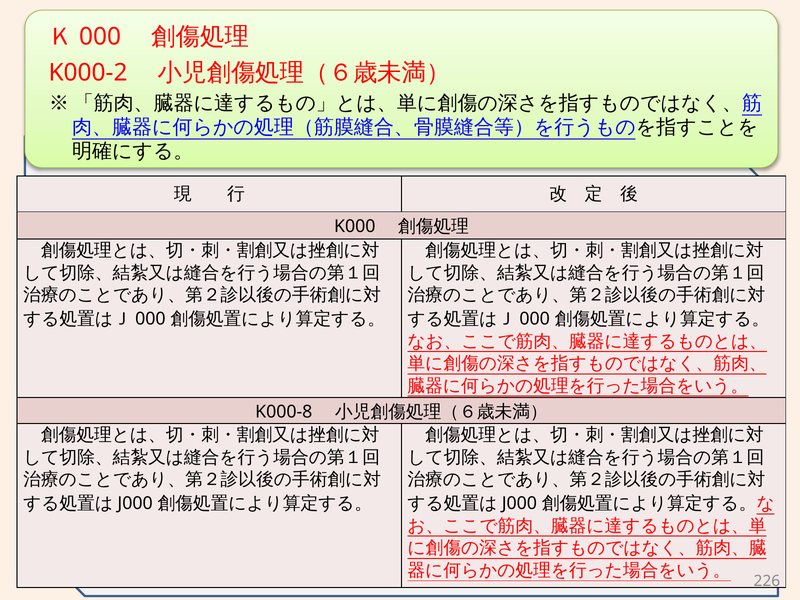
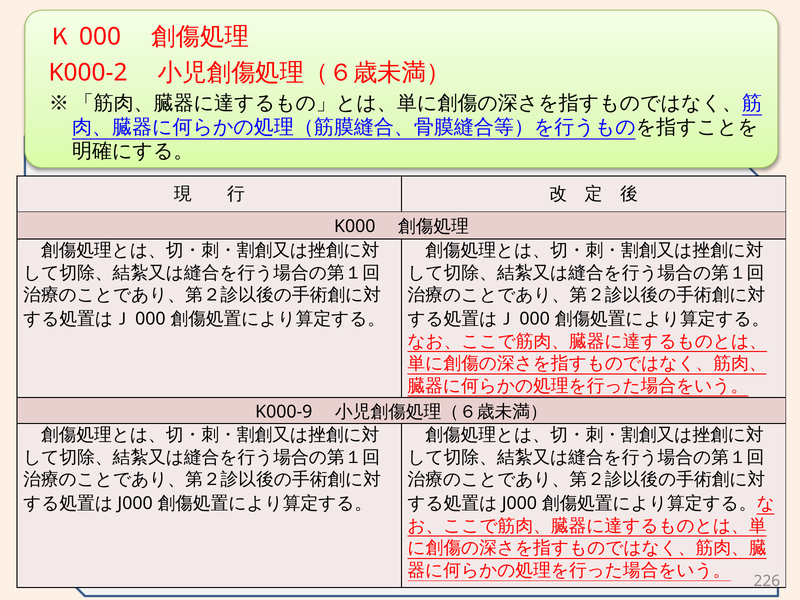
K000-8: K000-8 -> K000-9
